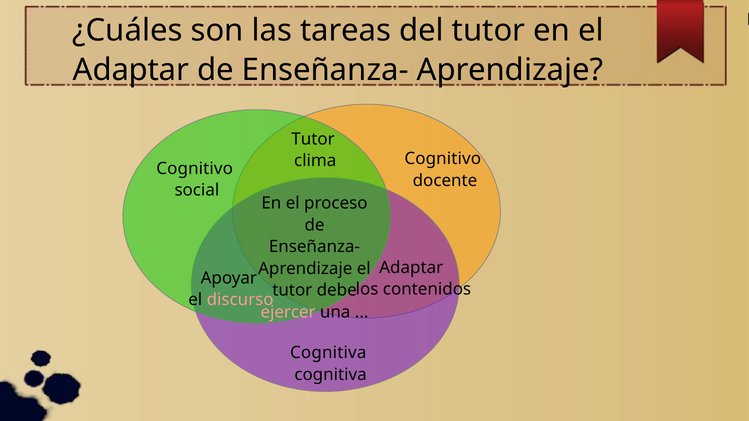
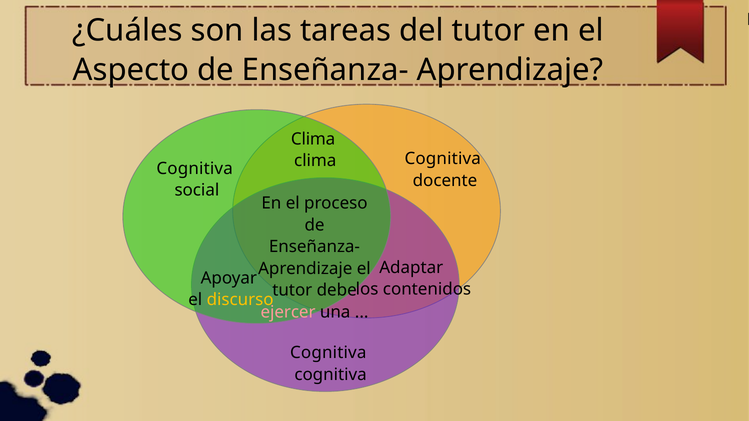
Adaptar at (131, 70): Adaptar -> Aspecto
Tutor at (313, 139): Tutor -> Clima
Cognitivo at (443, 159): Cognitivo -> Cognitiva
Cognitivo at (195, 169): Cognitivo -> Cognitiva
discurso colour: pink -> yellow
